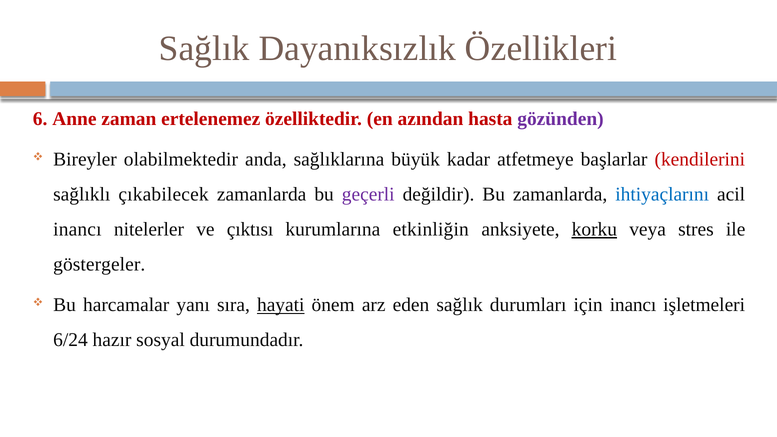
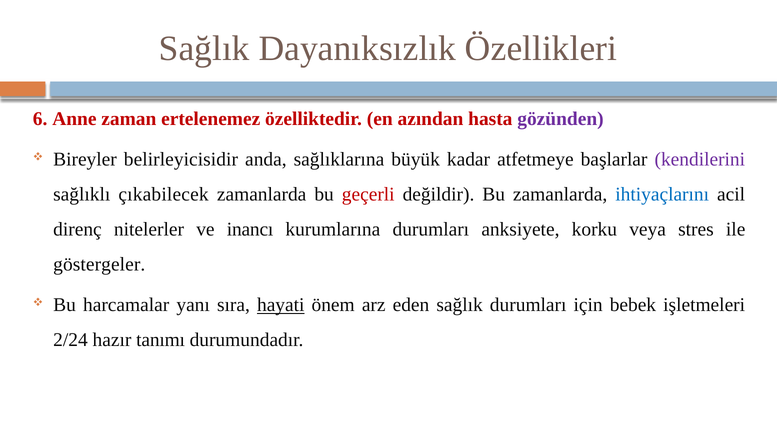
olabilmektedir: olabilmektedir -> belirleyicisidir
kendilerini colour: red -> purple
geçerli colour: purple -> red
inancı at (77, 229): inancı -> direnç
çıktısı: çıktısı -> inancı
kurumlarına etkinliğin: etkinliğin -> durumları
korku underline: present -> none
için inancı: inancı -> bebek
6/24: 6/24 -> 2/24
sosyal: sosyal -> tanımı
